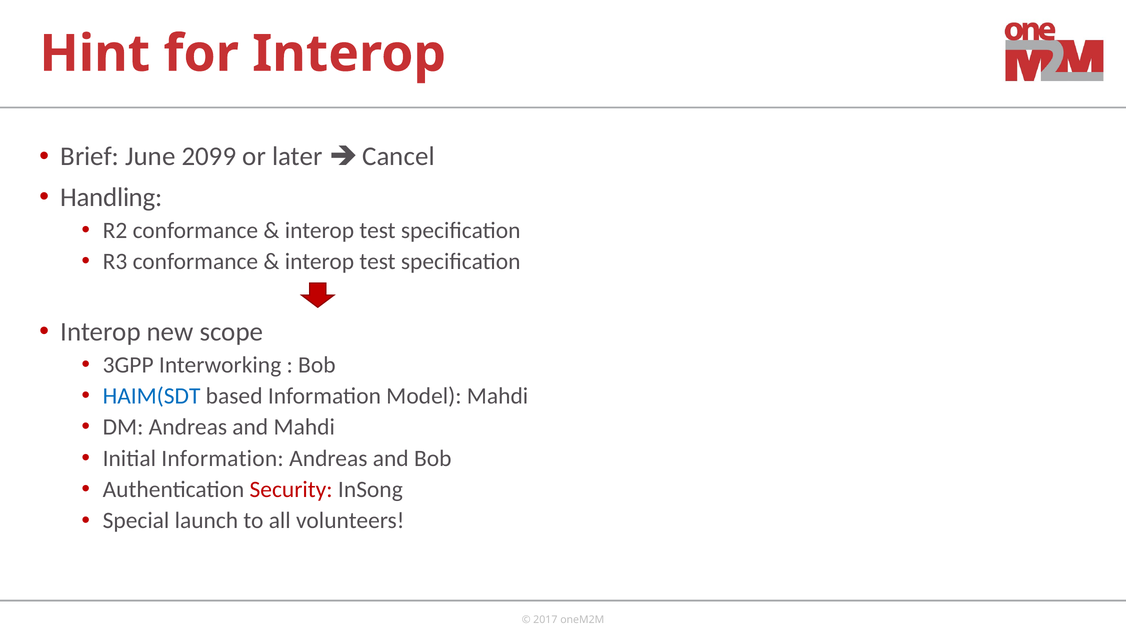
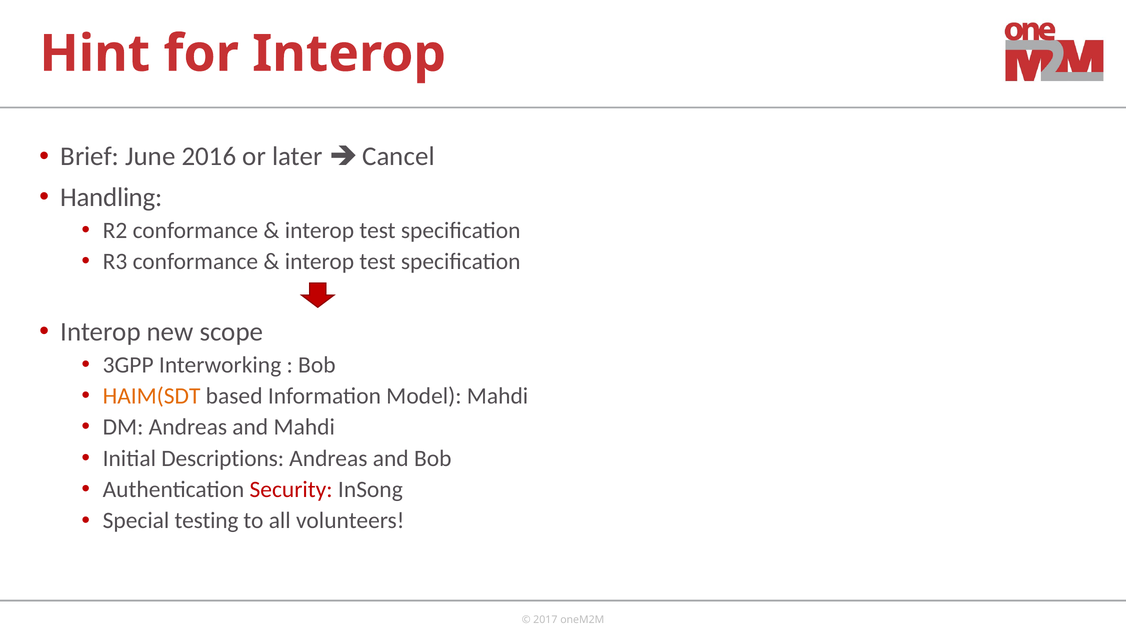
2099: 2099 -> 2016
HAIM(SDT colour: blue -> orange
Initial Information: Information -> Descriptions
launch: launch -> testing
